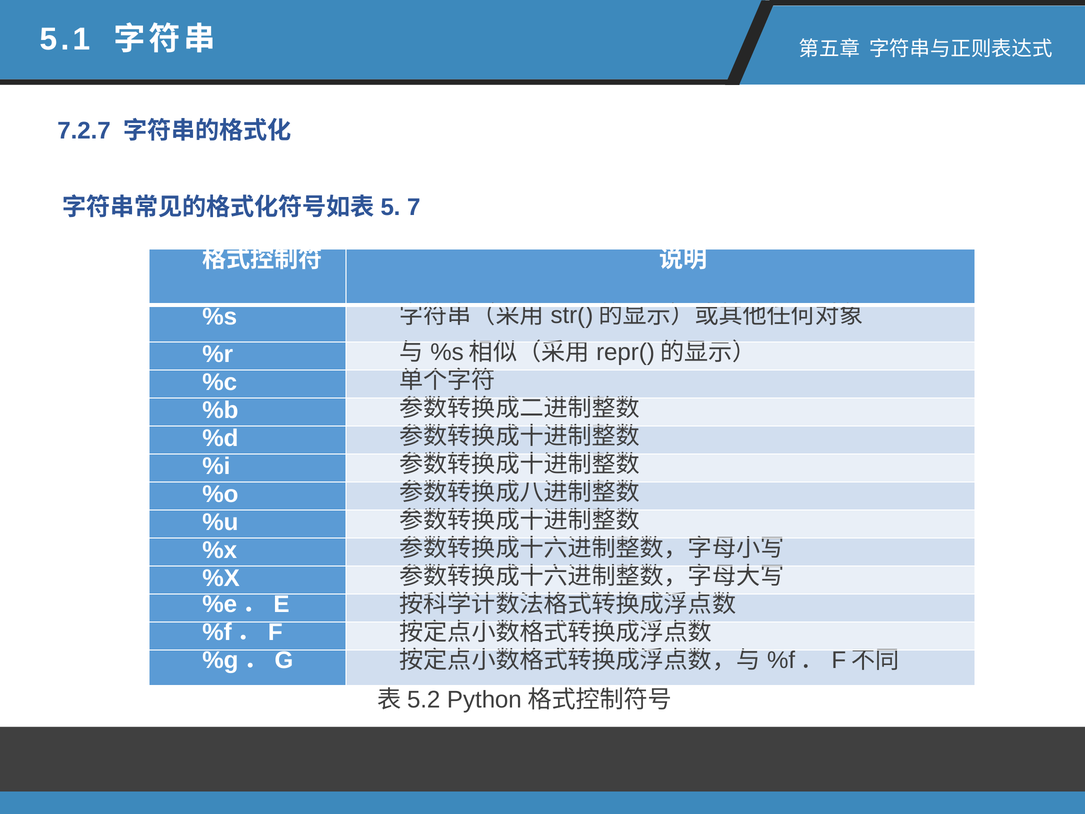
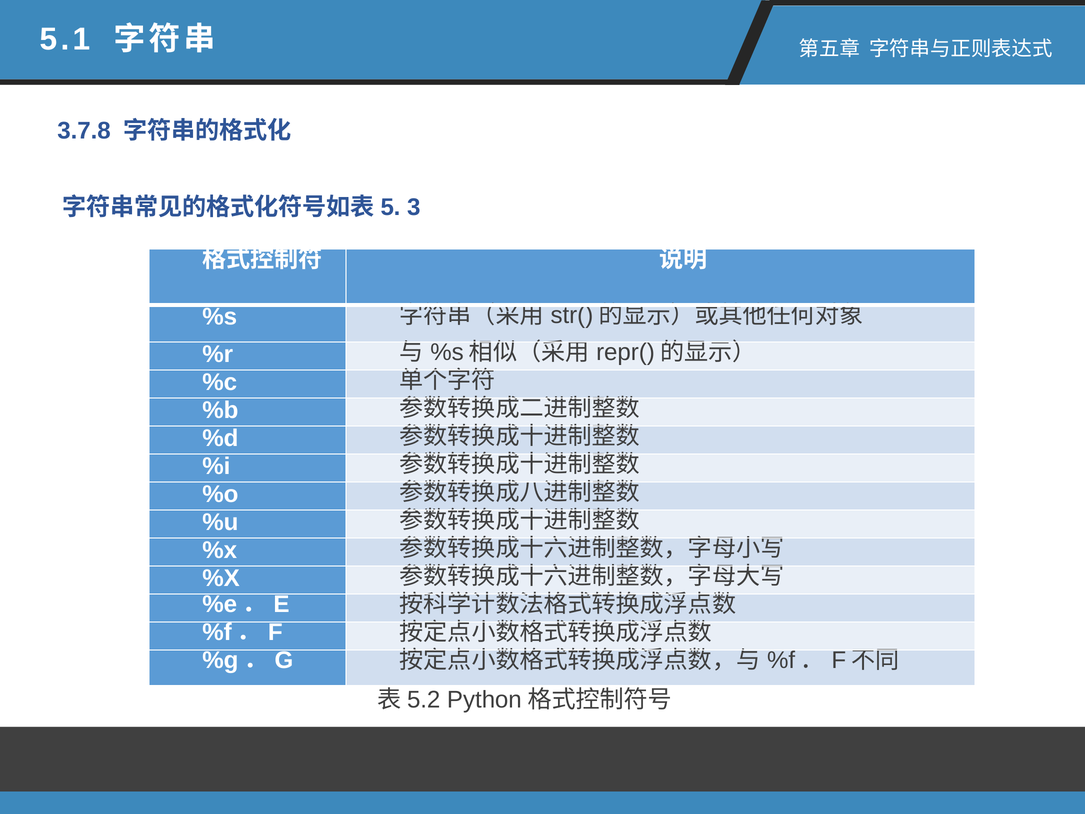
7.2.7: 7.2.7 -> 3.7.8
7: 7 -> 3
